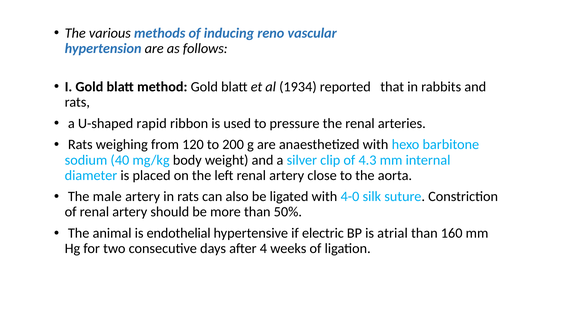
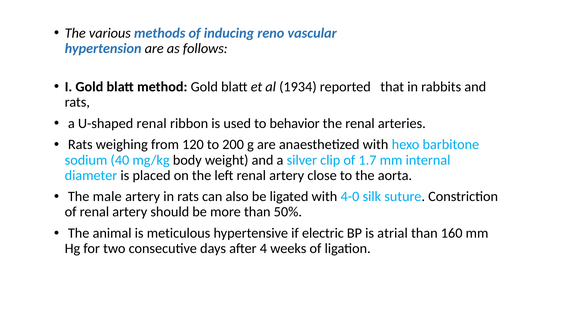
U-shaped rapid: rapid -> renal
pressure: pressure -> behavior
4.3: 4.3 -> 1.7
endothelial: endothelial -> meticulous
